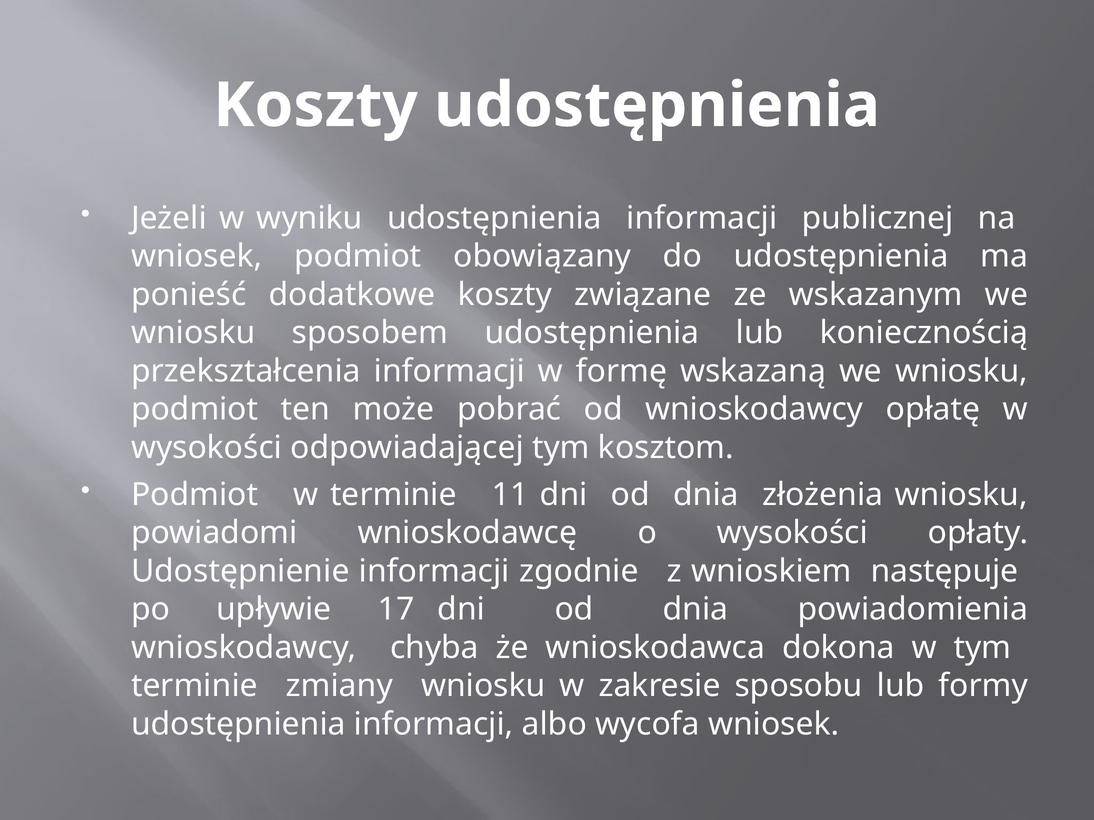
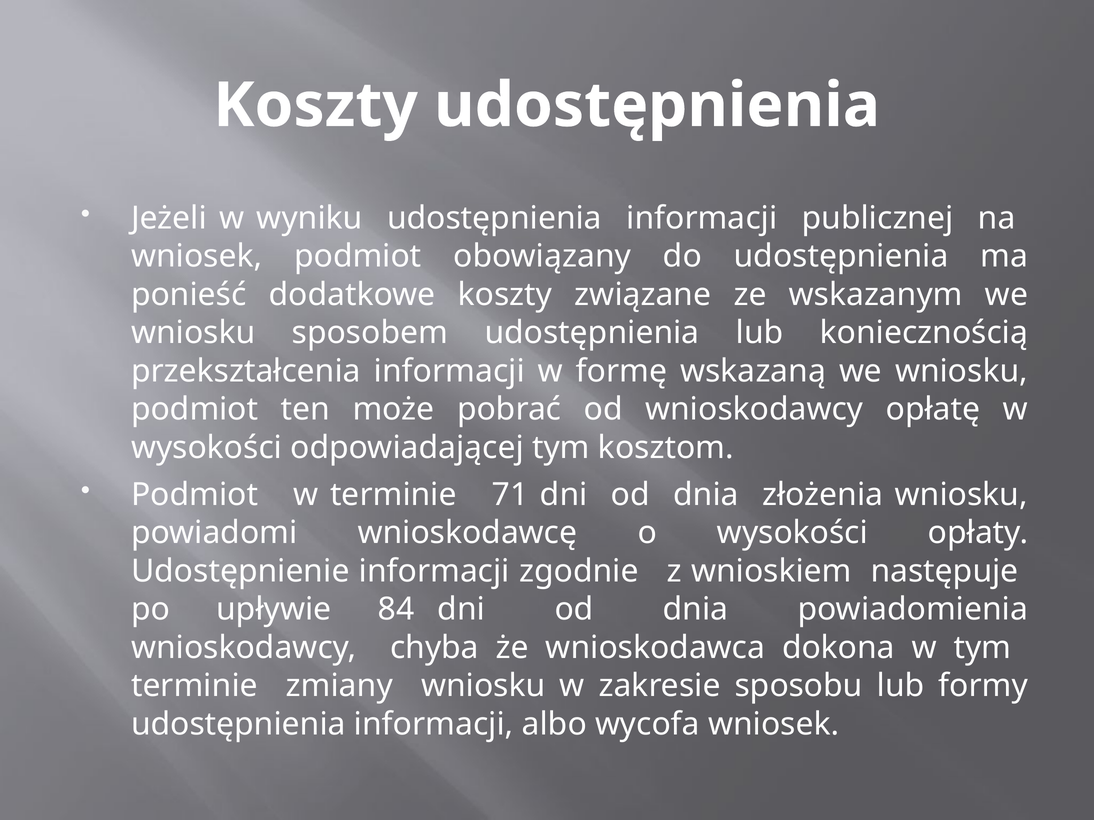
11: 11 -> 71
17: 17 -> 84
